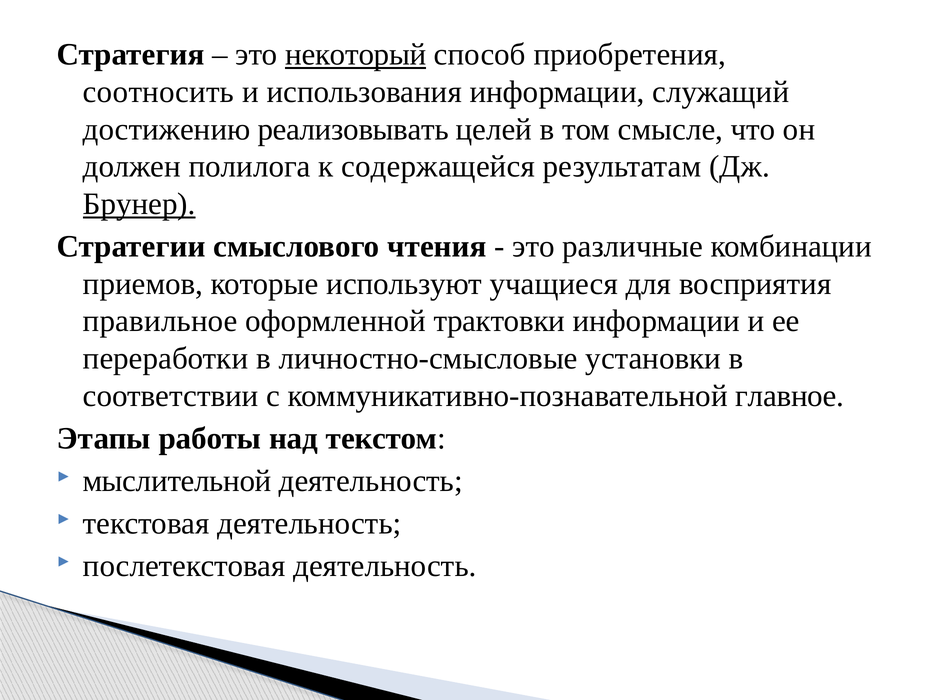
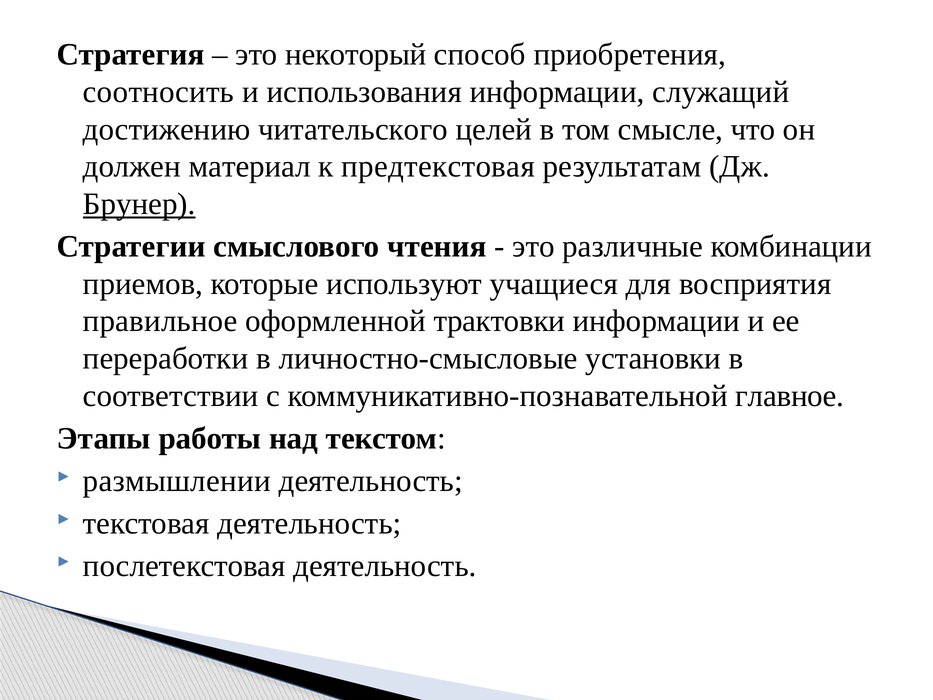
некоторый underline: present -> none
реализовывать: реализовывать -> читательского
полилога: полилога -> материал
содержащейся: содержащейся -> предтекстовая
мыслительной: мыслительной -> размышлении
